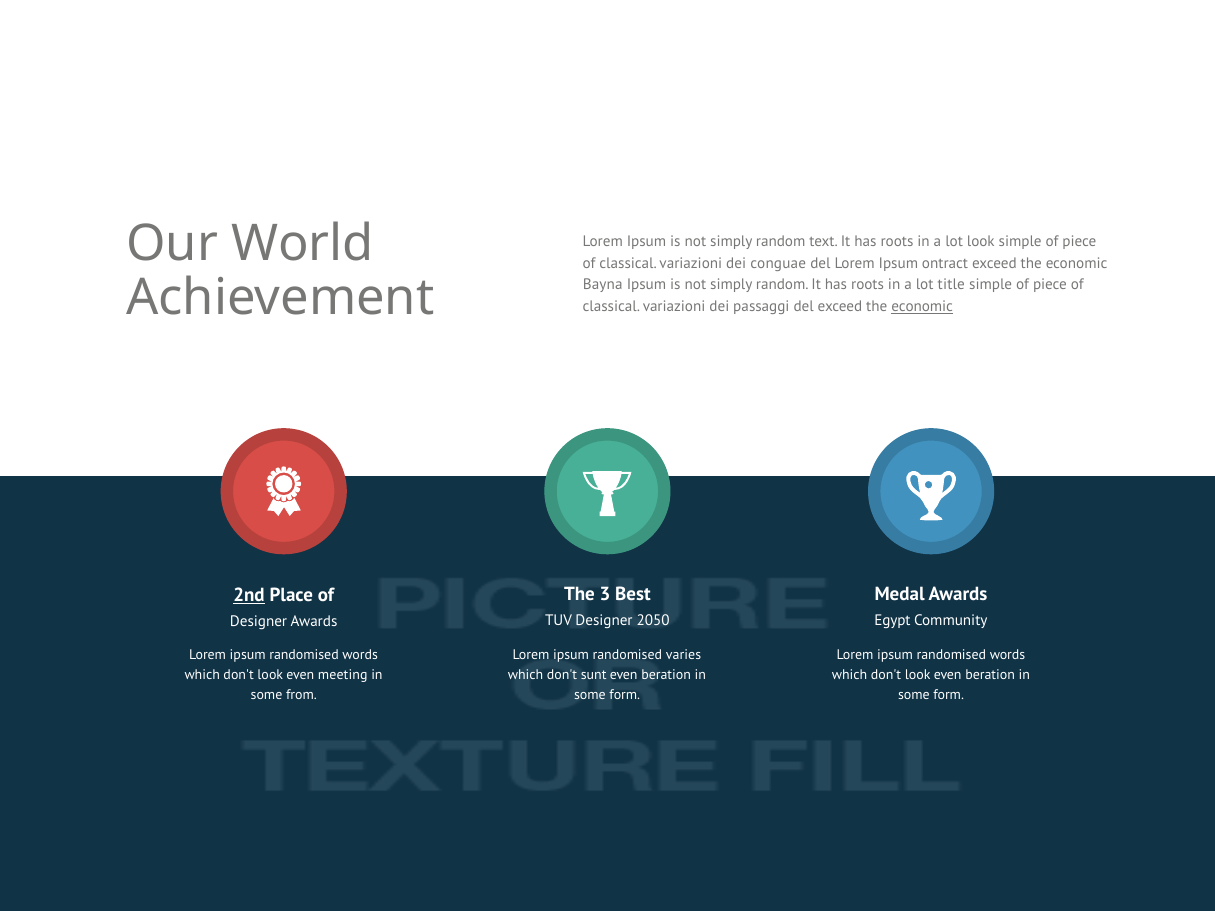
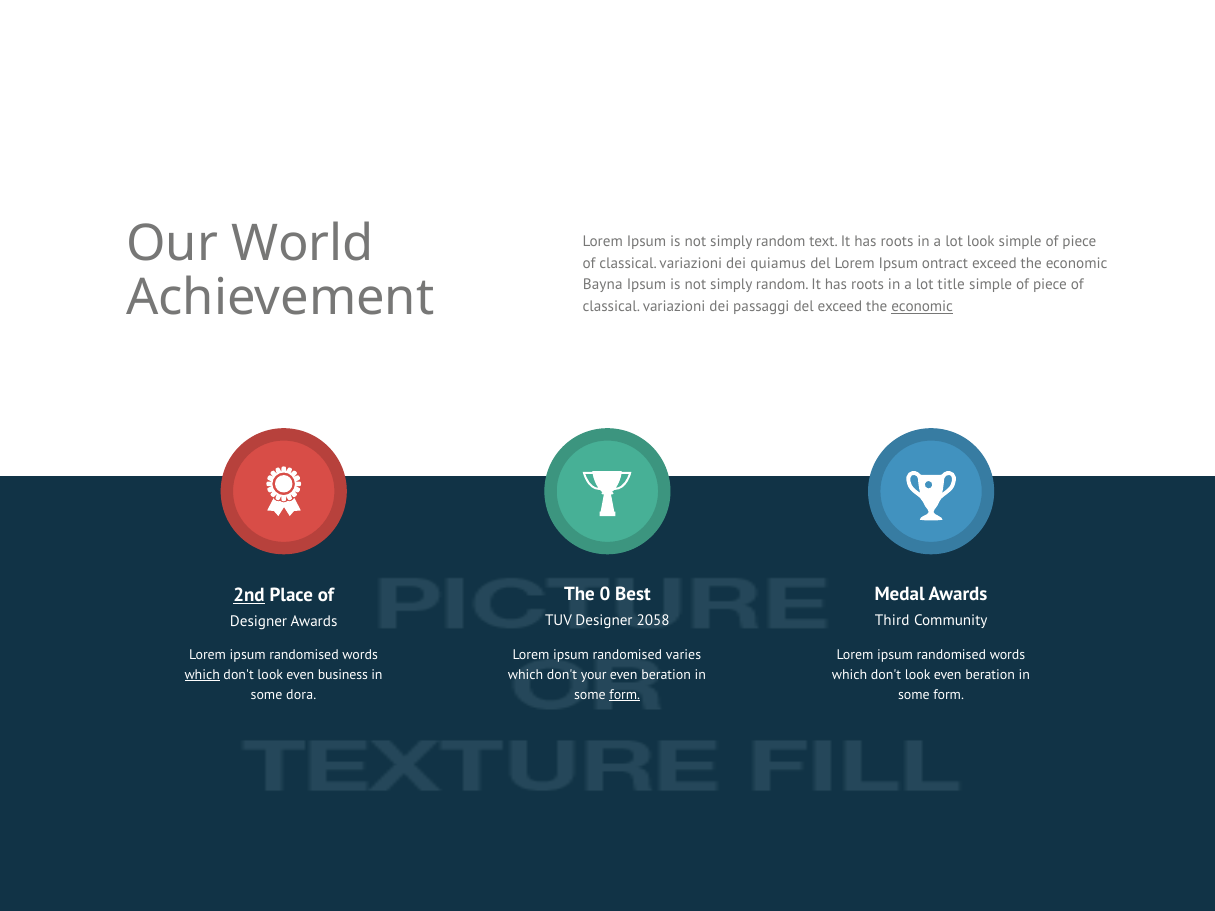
conguae: conguae -> quiamus
3: 3 -> 0
2050: 2050 -> 2058
Egypt: Egypt -> Third
which at (202, 675) underline: none -> present
meeting: meeting -> business
sunt: sunt -> your
from: from -> dora
form at (625, 695) underline: none -> present
